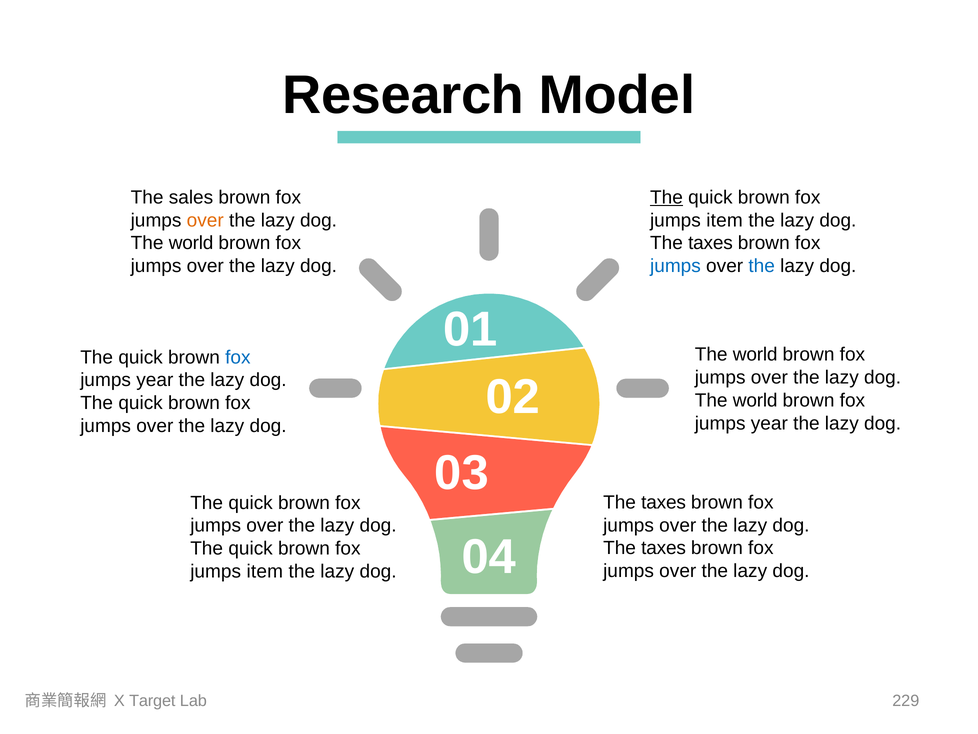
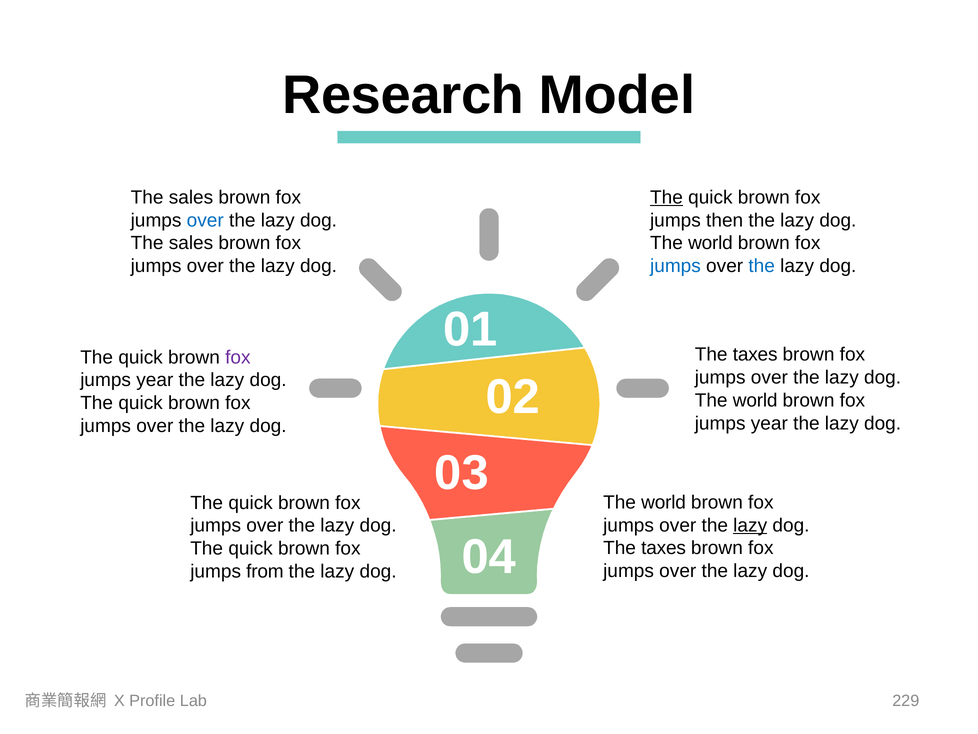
over at (205, 220) colour: orange -> blue
item at (725, 220): item -> then
world at (191, 243): world -> sales
taxes at (710, 243): taxes -> world
world at (755, 354): world -> taxes
fox at (238, 357) colour: blue -> purple
taxes at (664, 502): taxes -> world
lazy at (750, 525) underline: none -> present
item at (265, 571): item -> from
Target: Target -> Profile
